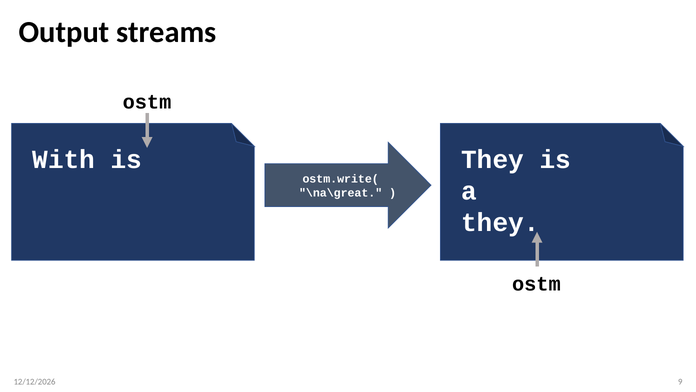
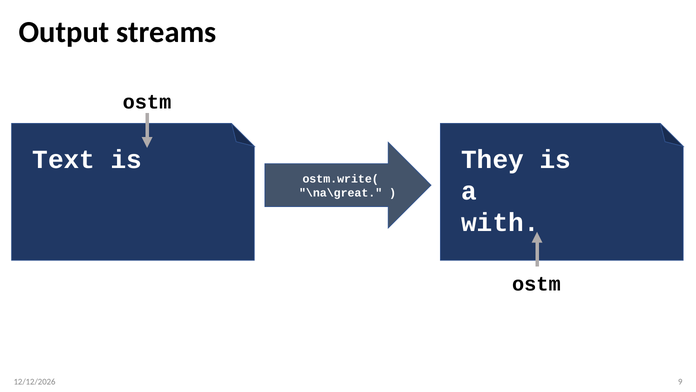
With: With -> Text
they at (500, 222): they -> with
